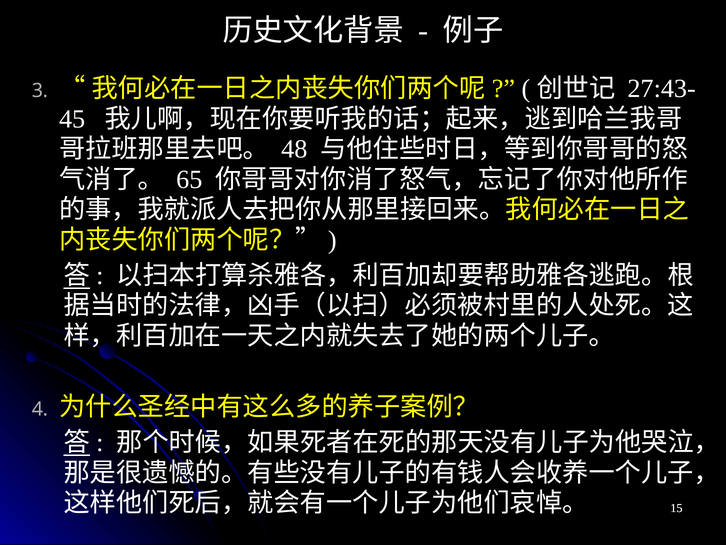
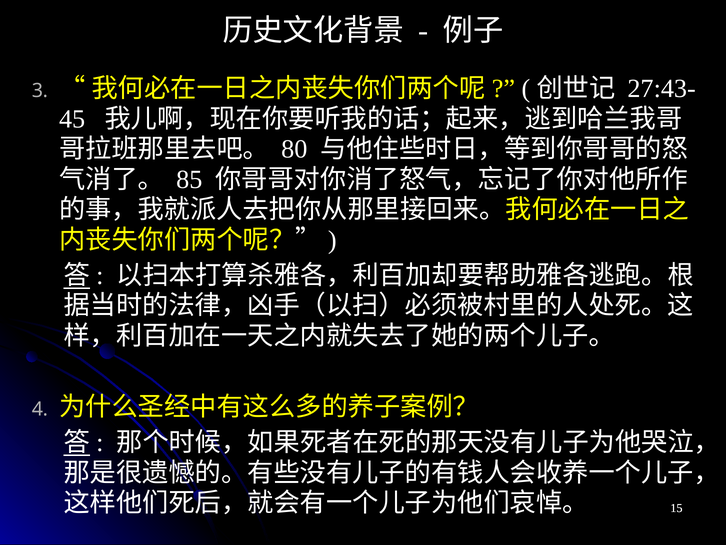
48: 48 -> 80
65: 65 -> 85
